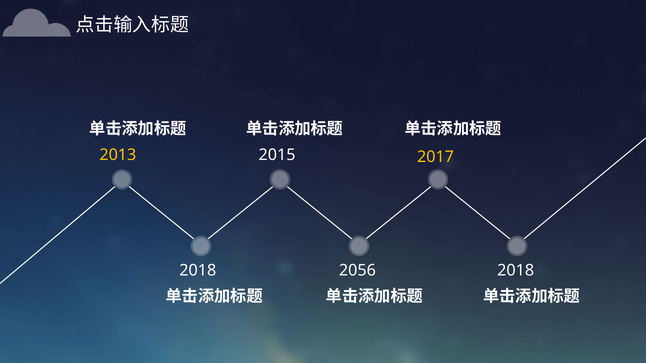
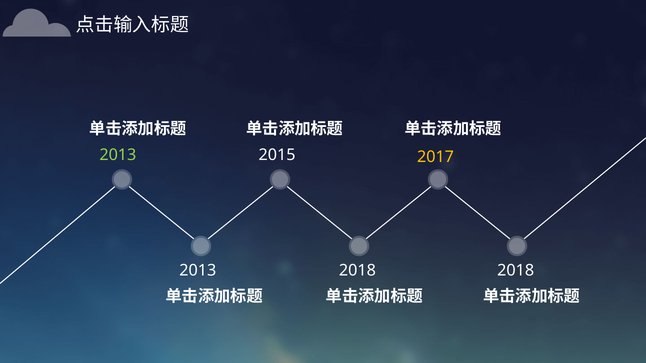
2013 at (118, 155) colour: yellow -> light green
2018 at (198, 271): 2018 -> 2013
2056 at (357, 271): 2056 -> 2018
